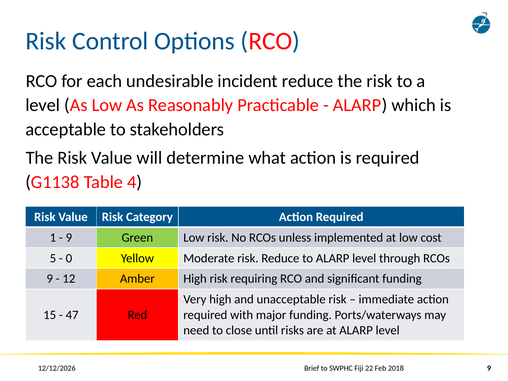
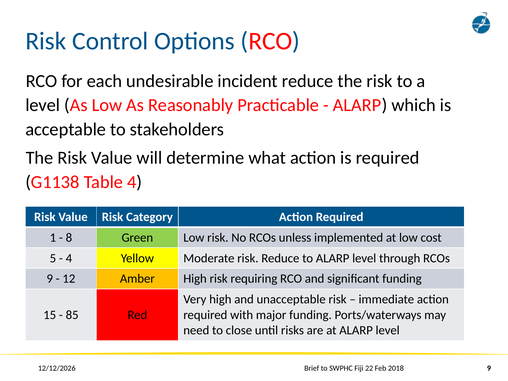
9 at (69, 238): 9 -> 8
0 at (69, 258): 0 -> 4
47: 47 -> 85
